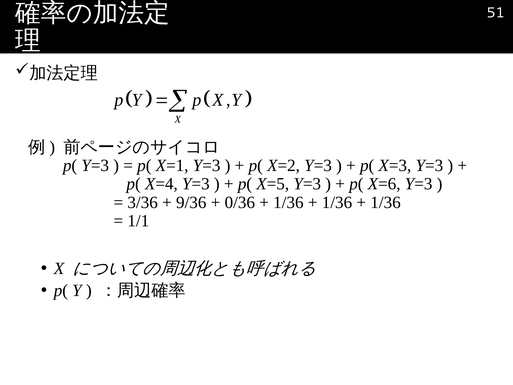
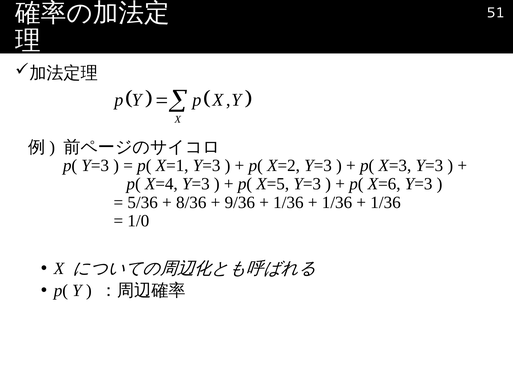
3/36: 3/36 -> 5/36
9/36: 9/36 -> 8/36
0/36: 0/36 -> 9/36
1/1: 1/1 -> 1/0
